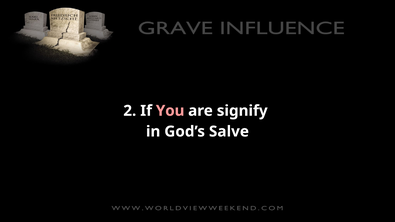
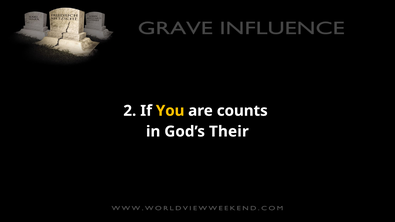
You colour: pink -> yellow
signify: signify -> counts
Salve: Salve -> Their
